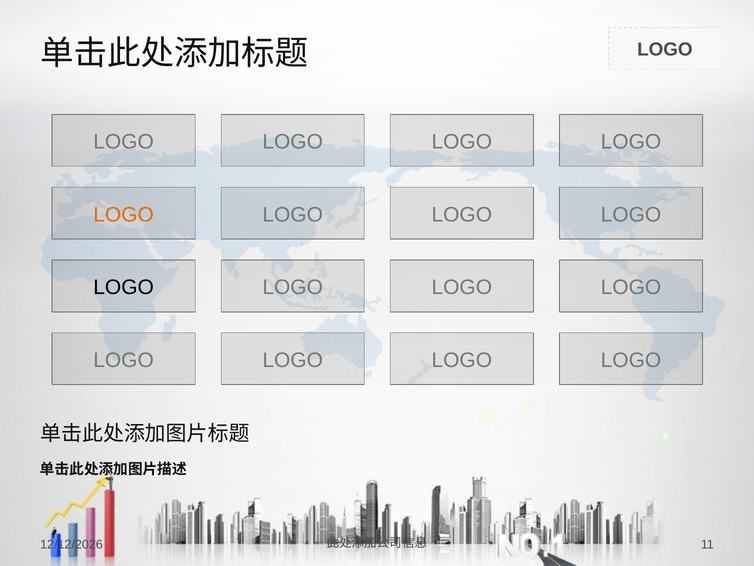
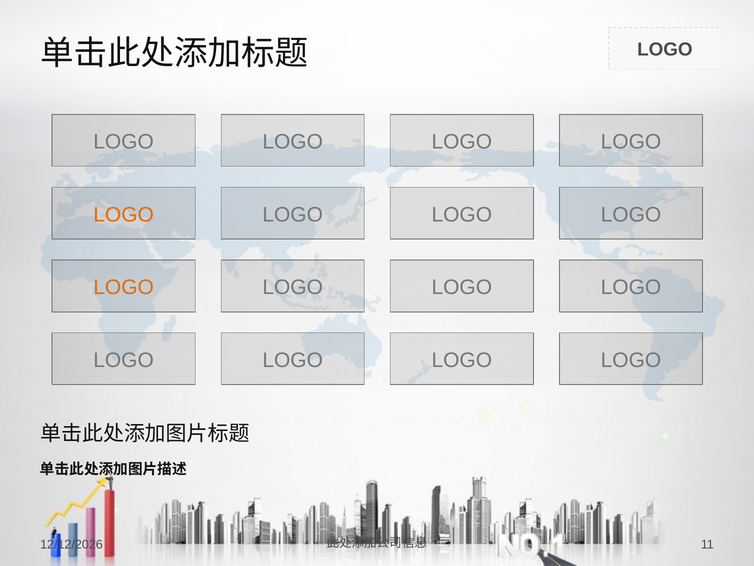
LOGO at (124, 287) colour: black -> orange
